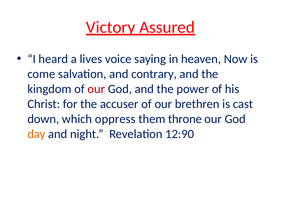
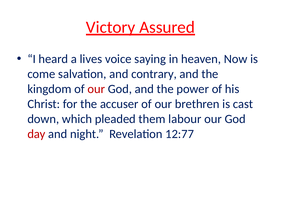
oppress: oppress -> pleaded
throne: throne -> labour
day colour: orange -> red
12:90: 12:90 -> 12:77
